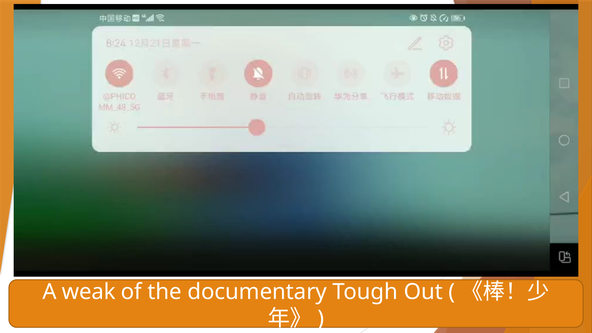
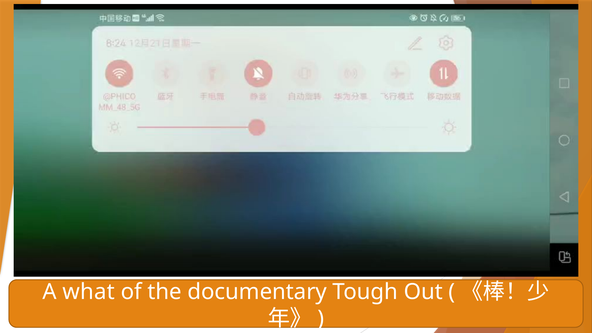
weak: weak -> what
